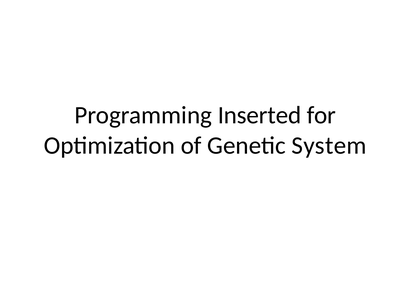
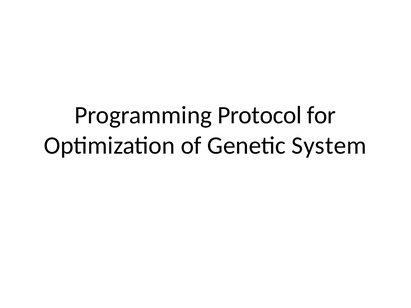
Inserted: Inserted -> Protocol
